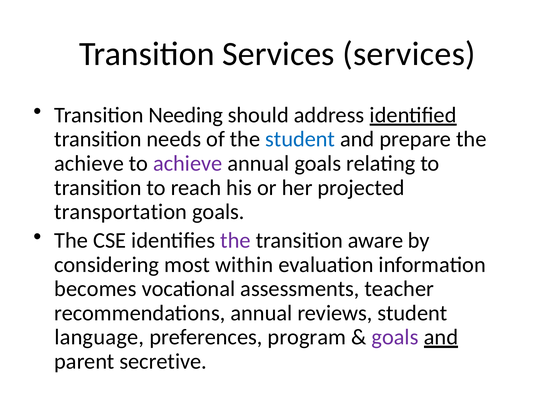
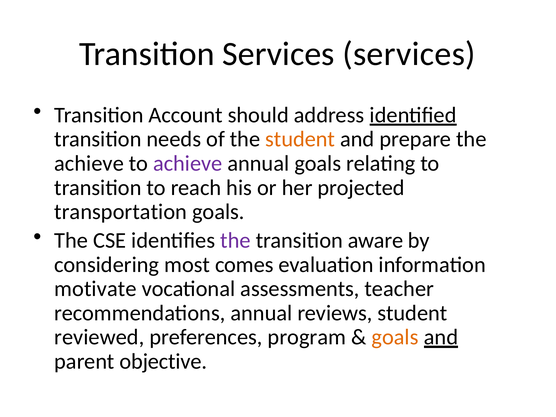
Needing: Needing -> Account
student at (300, 139) colour: blue -> orange
within: within -> comes
becomes: becomes -> motivate
language: language -> reviewed
goals at (395, 337) colour: purple -> orange
secretive: secretive -> objective
